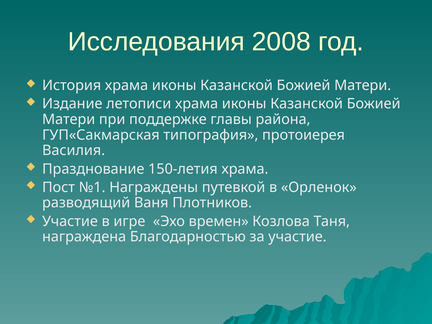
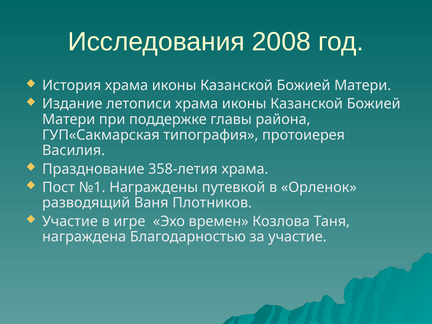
150-летия: 150-летия -> 358-летия
